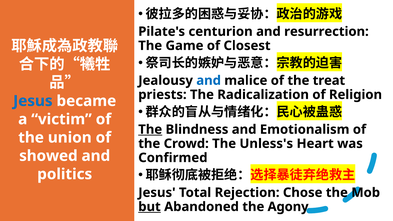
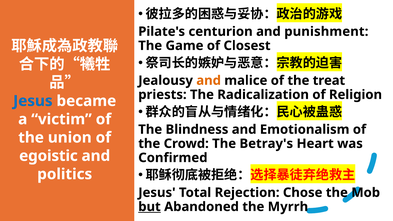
resurrection: resurrection -> punishment
and at (209, 81) colour: blue -> orange
The at (150, 130) underline: present -> none
Unless's: Unless's -> Betray's
showed: showed -> egoistic
Agony: Agony -> Myrrh
